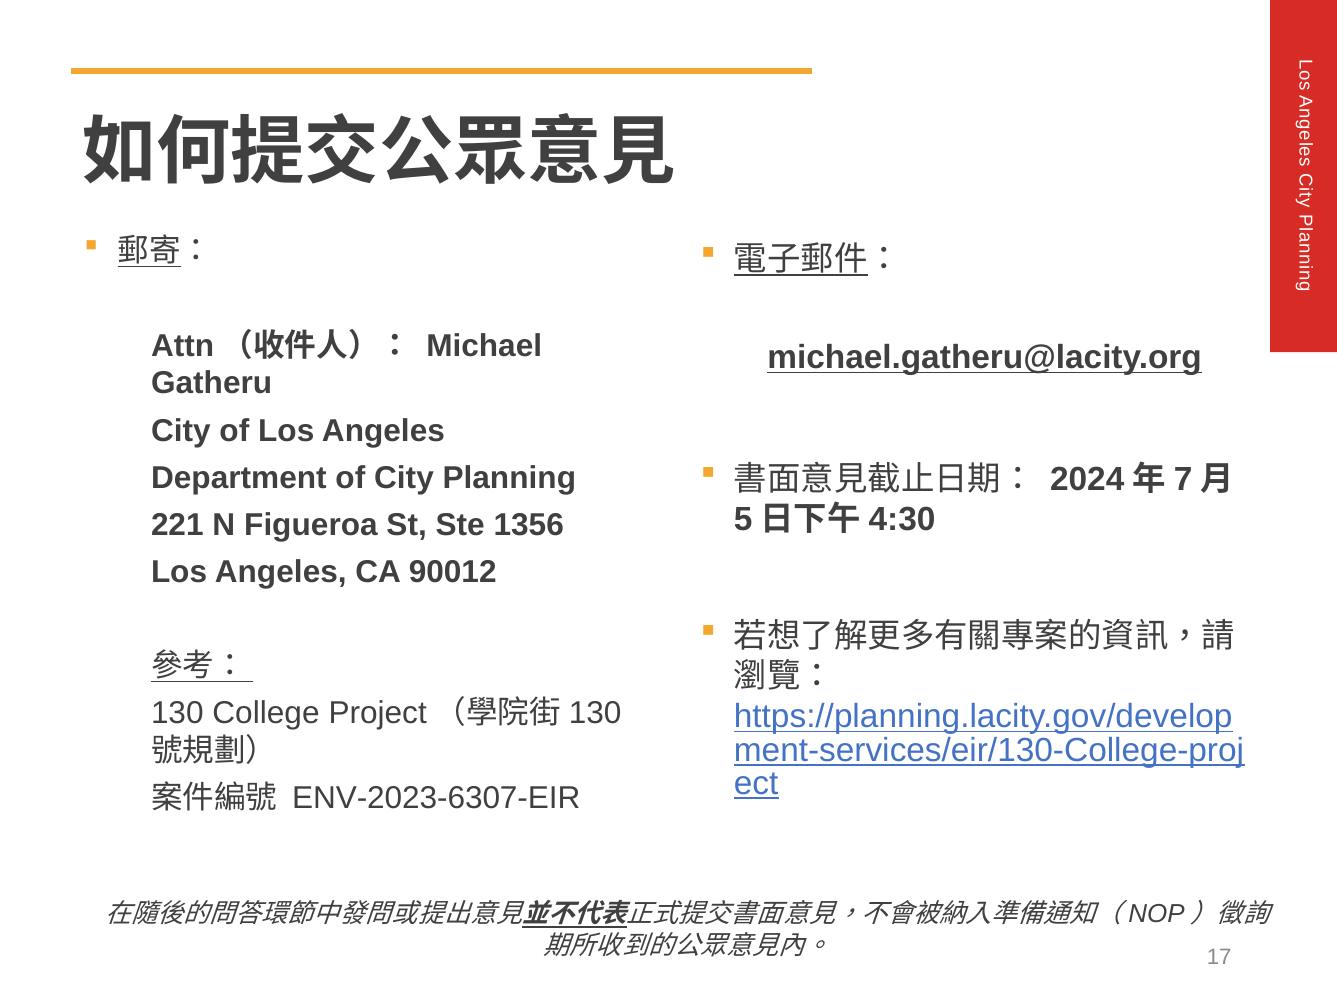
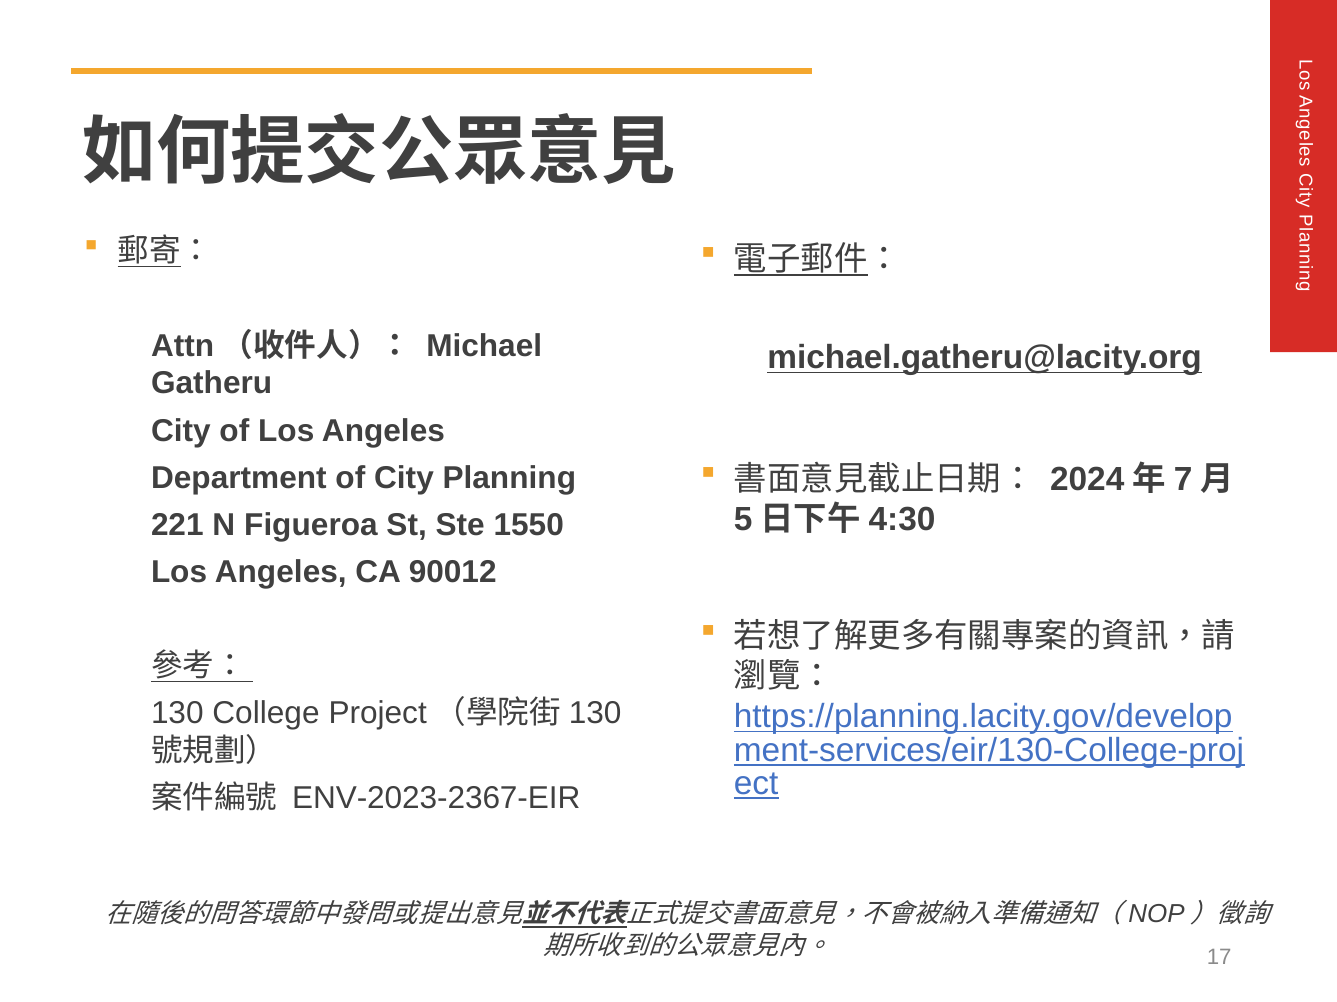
1356: 1356 -> 1550
ENV-2023-6307-EIR: ENV-2023-6307-EIR -> ENV-2023-2367-EIR
